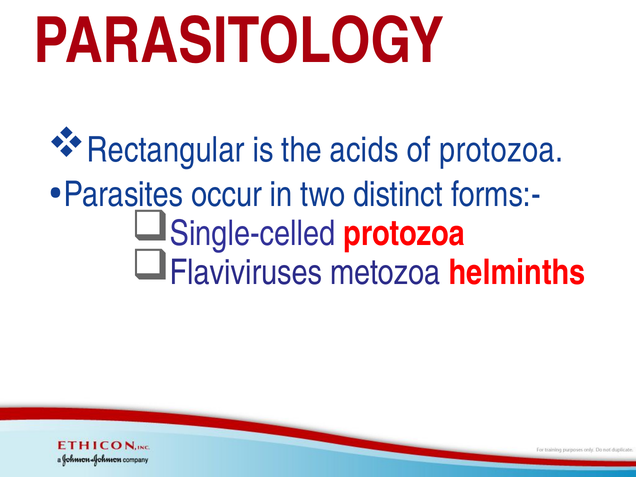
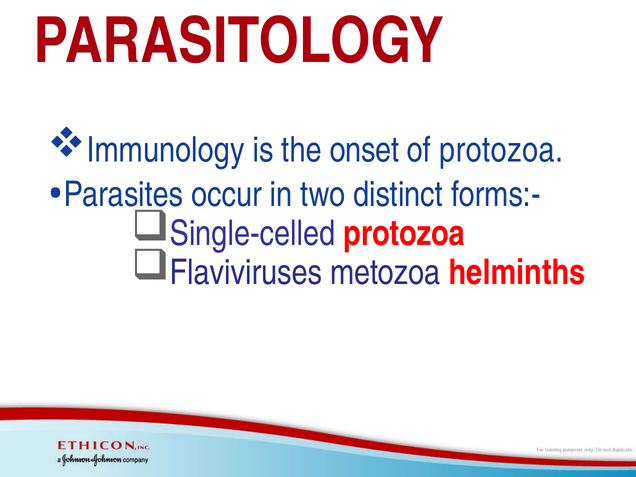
Rectangular: Rectangular -> Immunology
acids: acids -> onset
